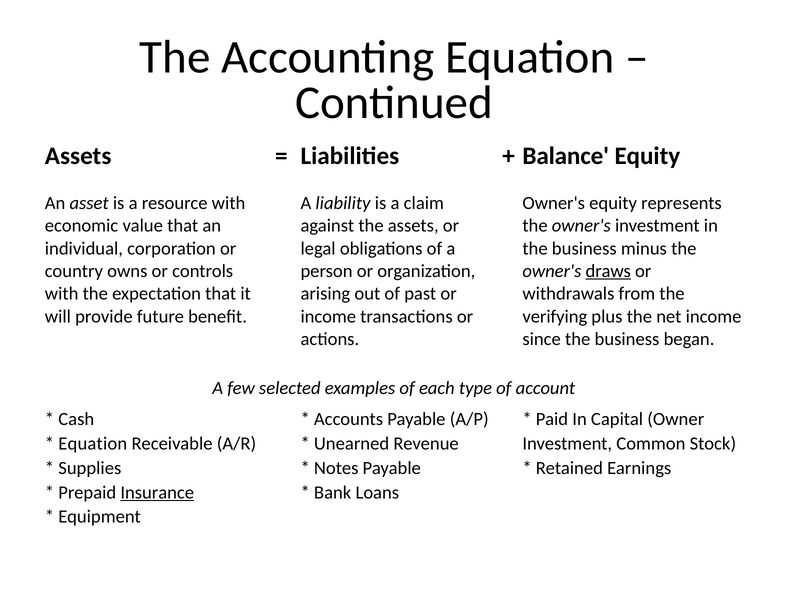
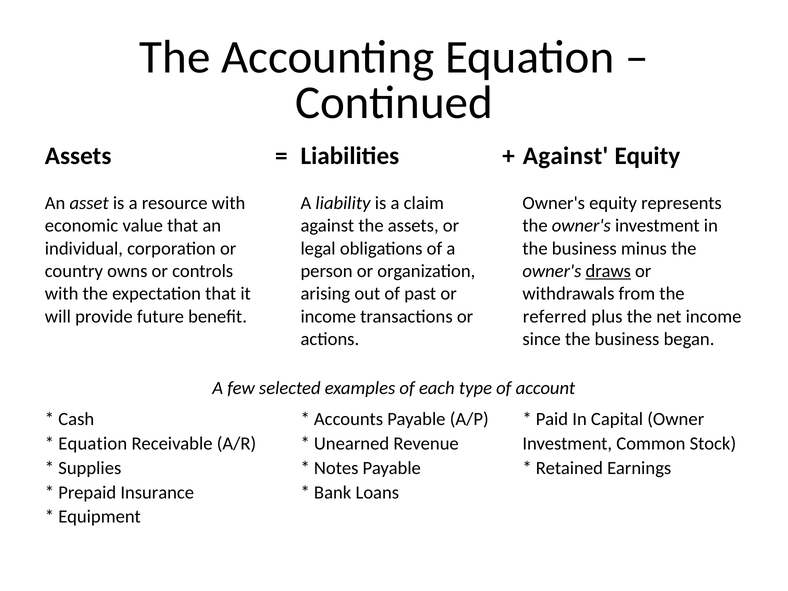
Balance at (566, 156): Balance -> Against
verifying: verifying -> referred
Insurance underline: present -> none
